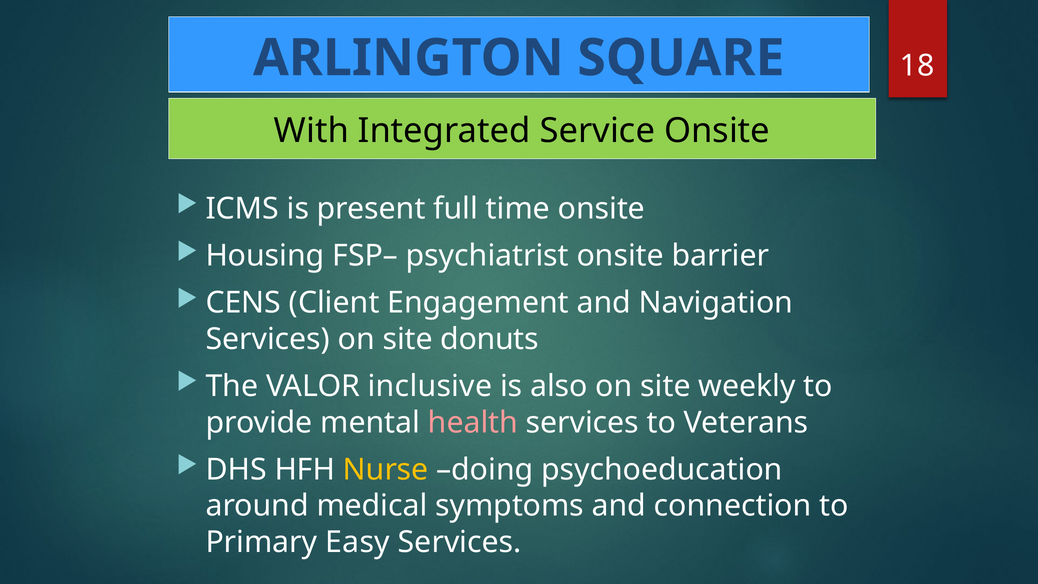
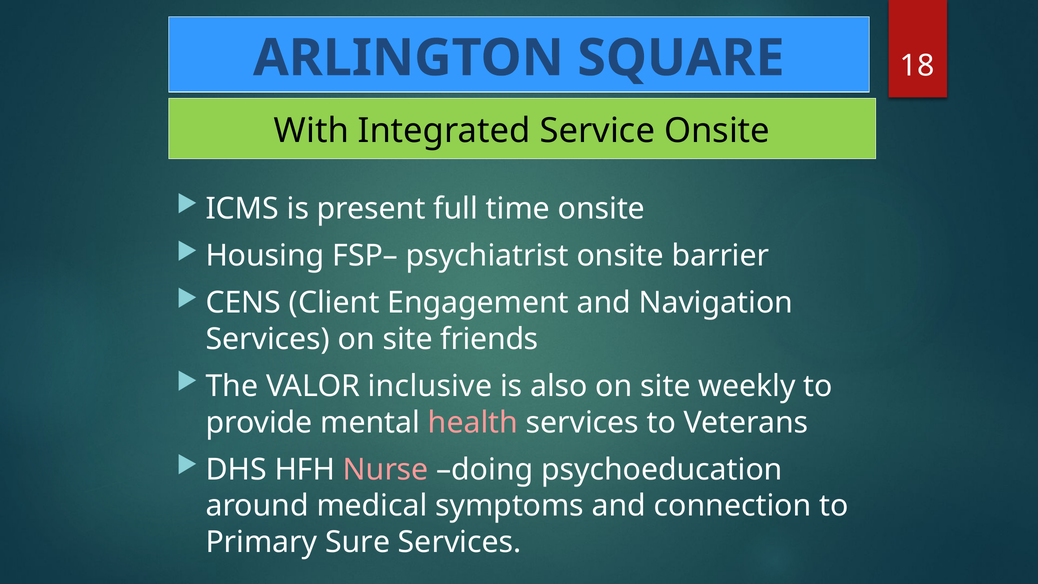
donuts: donuts -> friends
Nurse colour: yellow -> pink
Easy: Easy -> Sure
